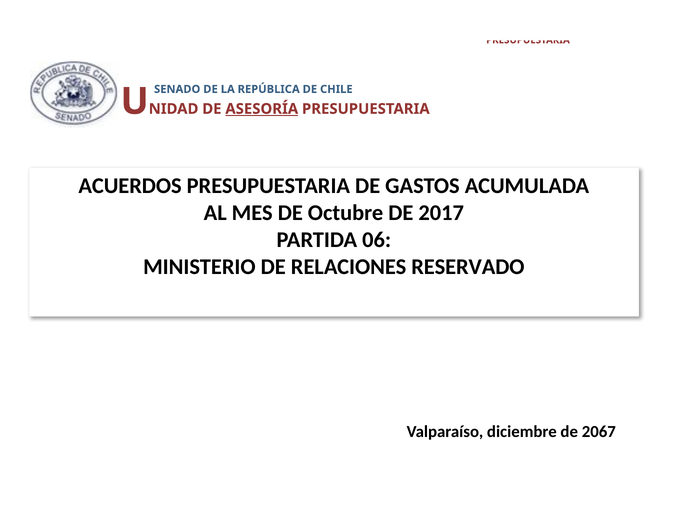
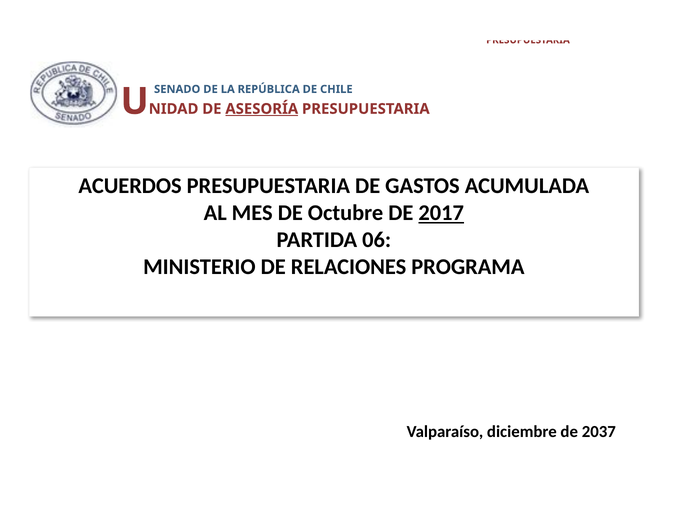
2017 underline: none -> present
RESERVADO: RESERVADO -> PROGRAMA
2067: 2067 -> 2037
